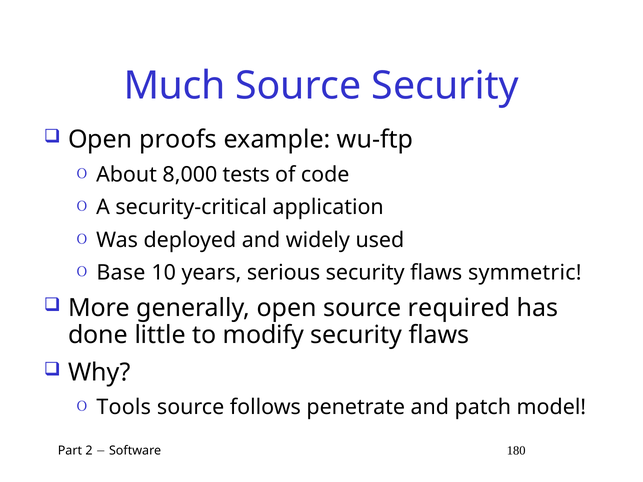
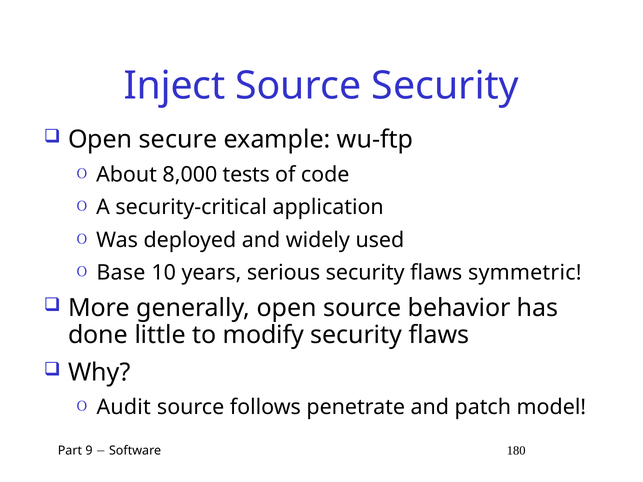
Much: Much -> Inject
proofs: proofs -> secure
required: required -> behavior
Tools: Tools -> Audit
2: 2 -> 9
